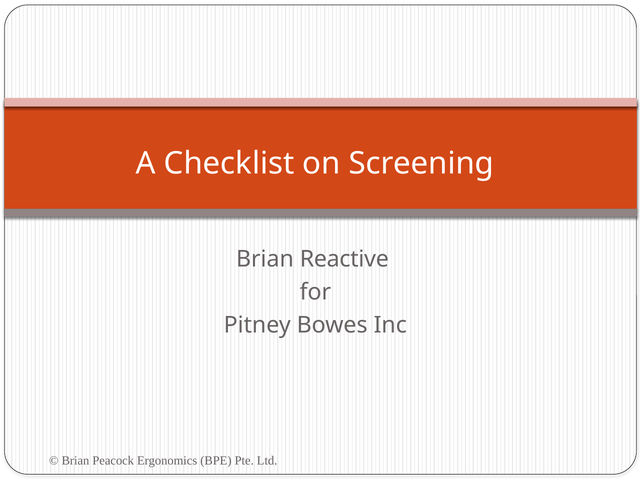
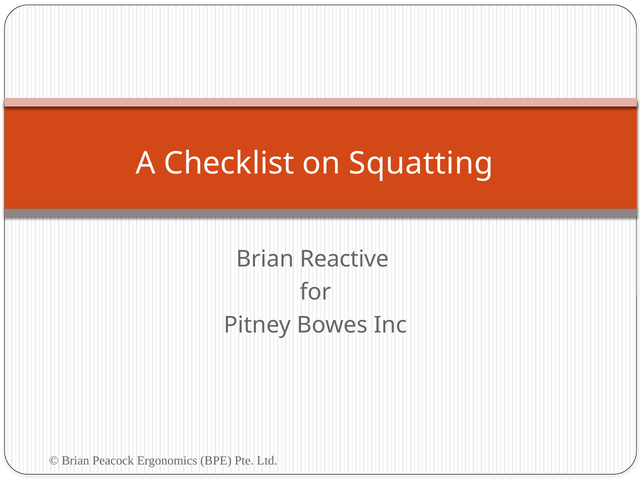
Screening: Screening -> Squatting
